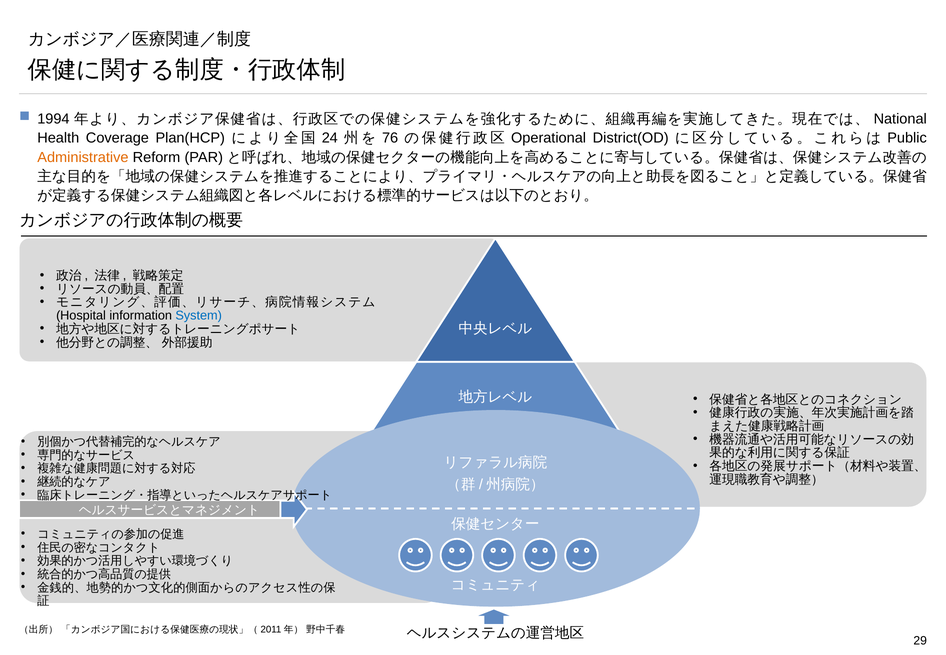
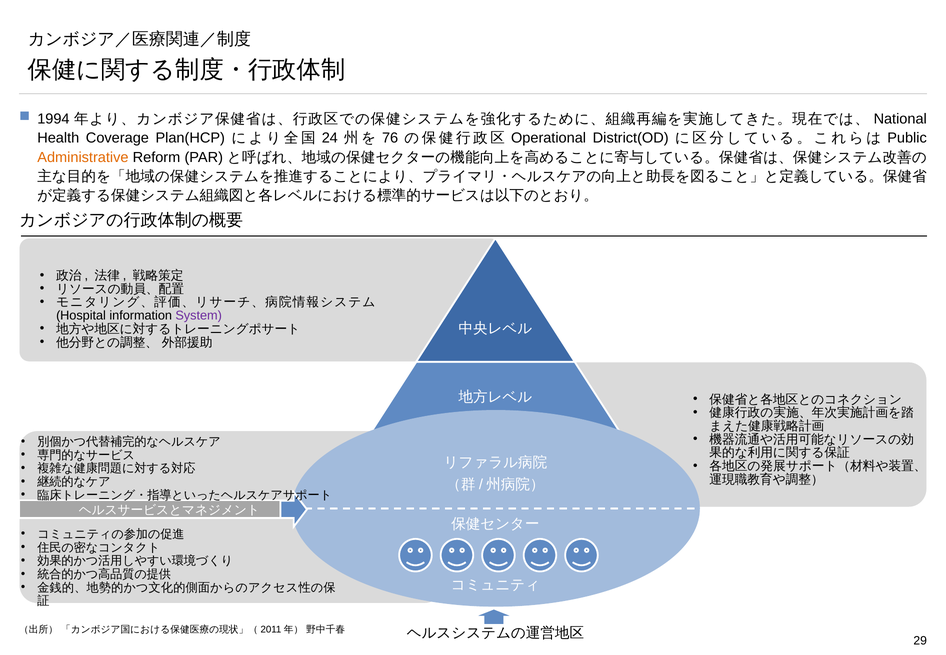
System colour: blue -> purple
